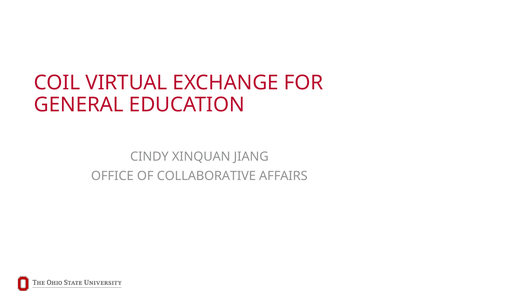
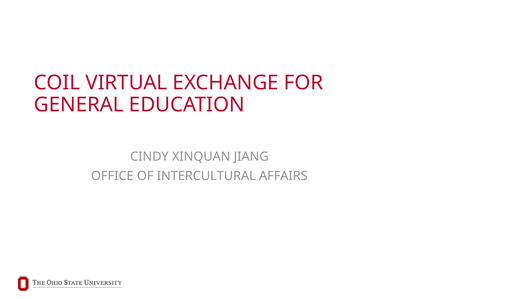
COLLABORATIVE: COLLABORATIVE -> INTERCULTURAL
